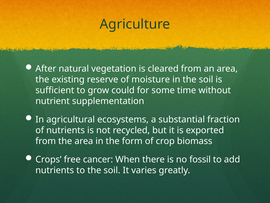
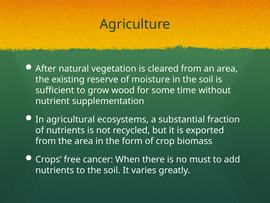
could: could -> wood
fossil: fossil -> must
